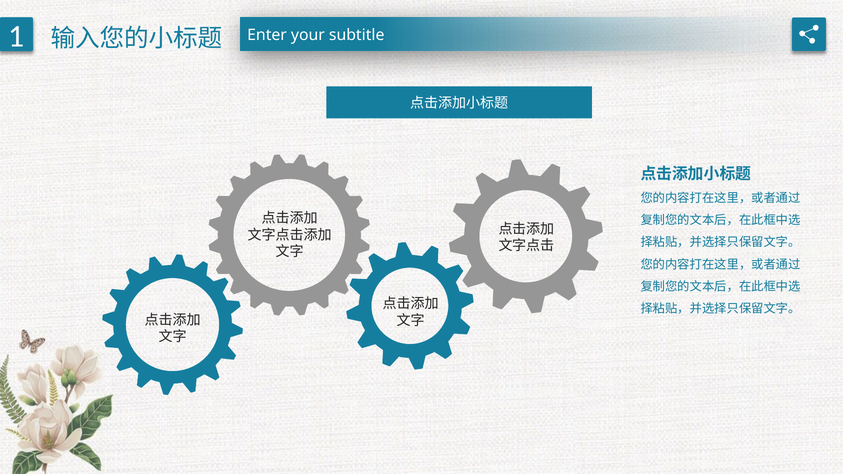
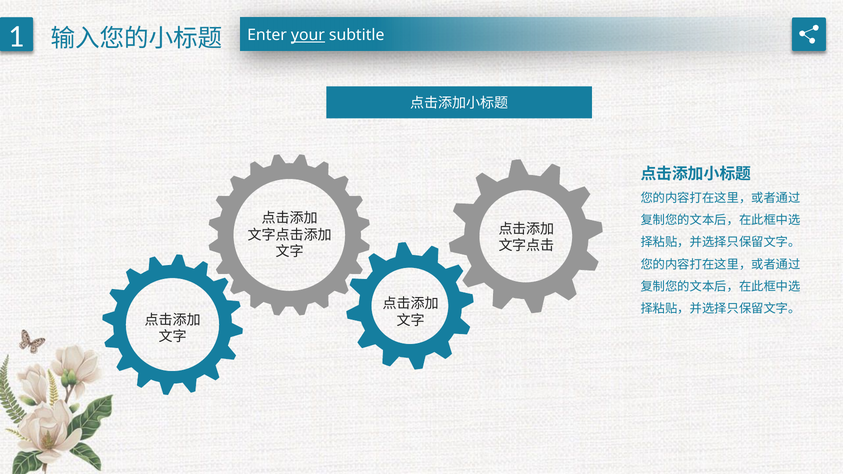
your underline: none -> present
